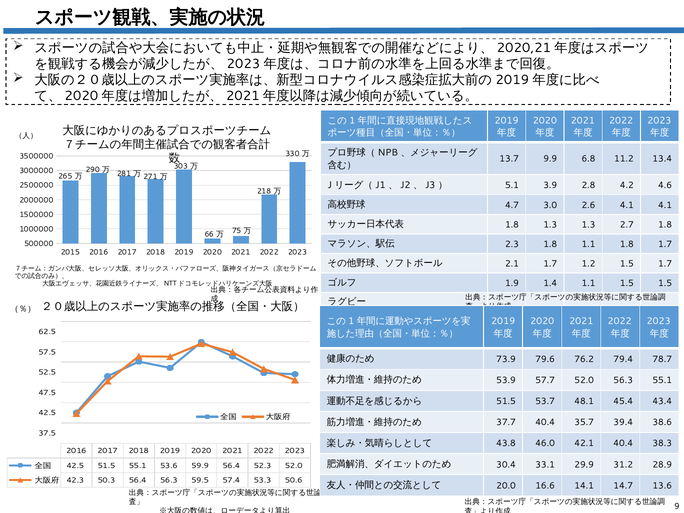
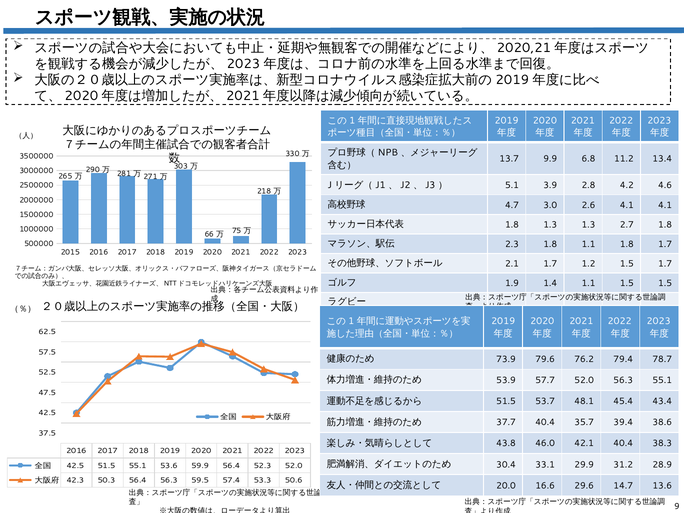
14.1: 14.1 -> 29.6
